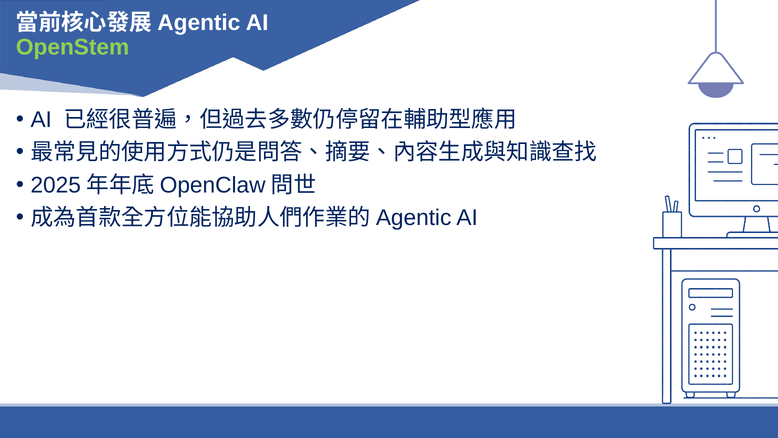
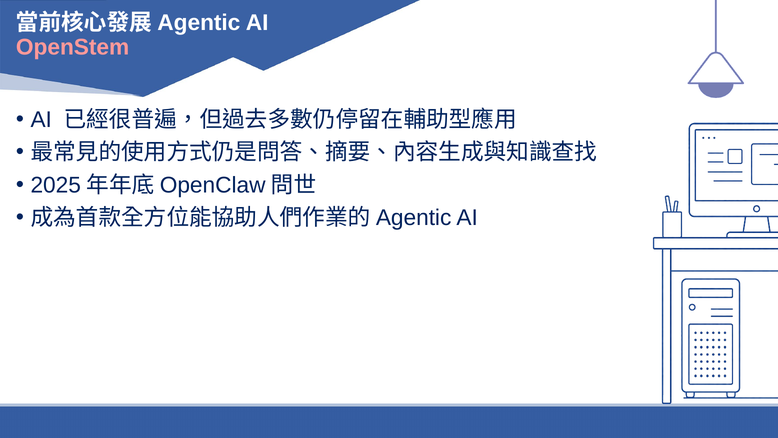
OpenStem colour: light green -> pink
